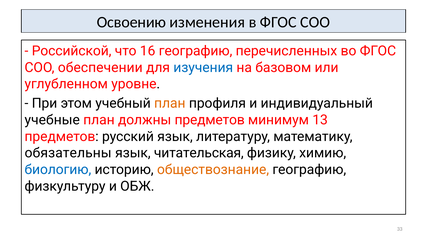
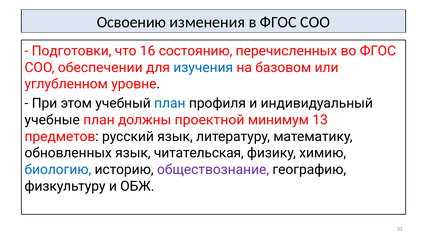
Российской: Российской -> Подготовки
16 географию: географию -> состоянию
план at (170, 104) colour: orange -> blue
должны предметов: предметов -> проектной
обязательны: обязательны -> обновленных
обществознание colour: orange -> purple
